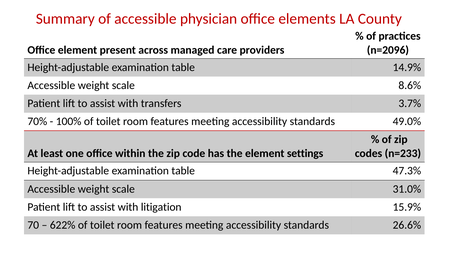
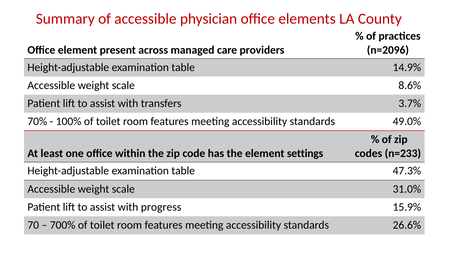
litigation: litigation -> progress
622%: 622% -> 700%
